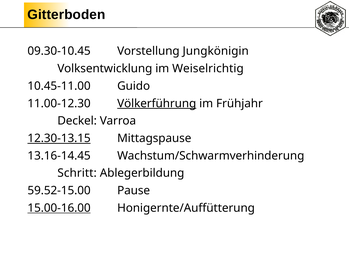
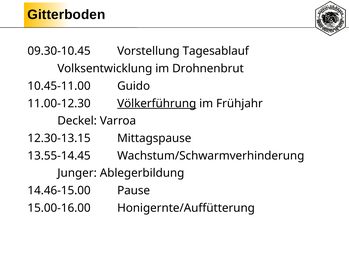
Jungkönigin: Jungkönigin -> Tagesablauf
Weiselrichtig: Weiselrichtig -> Drohnenbrut
12.30-13.15 underline: present -> none
13.16-14.45: 13.16-14.45 -> 13.55-14.45
Schritt: Schritt -> Junger
59.52-15.00: 59.52-15.00 -> 14.46-15.00
15.00-16.00 underline: present -> none
